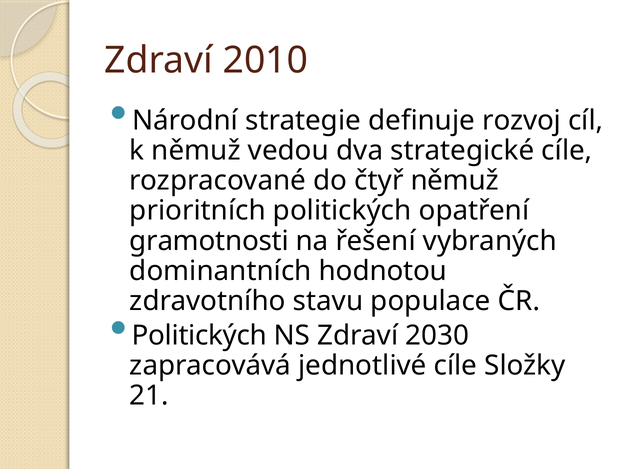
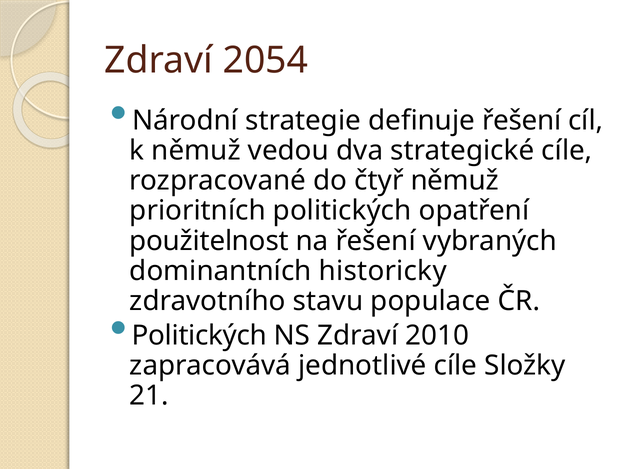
2010: 2010 -> 2054
definuje rozvoj: rozvoj -> řešení
gramotnosti: gramotnosti -> použitelnost
hodnotou: hodnotou -> historicky
2030: 2030 -> 2010
